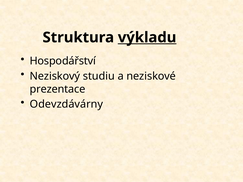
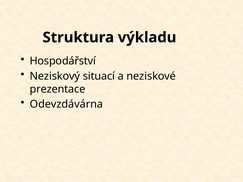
výkladu underline: present -> none
studiu: studiu -> situací
Odevzdávárny: Odevzdávárny -> Odevzdávárna
